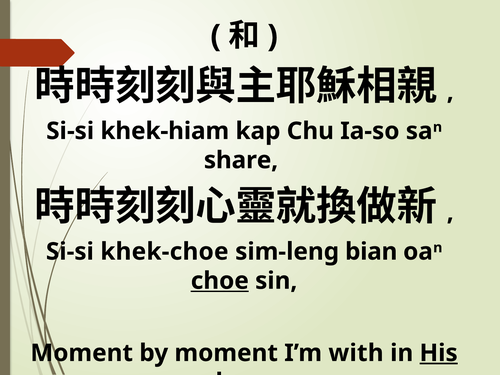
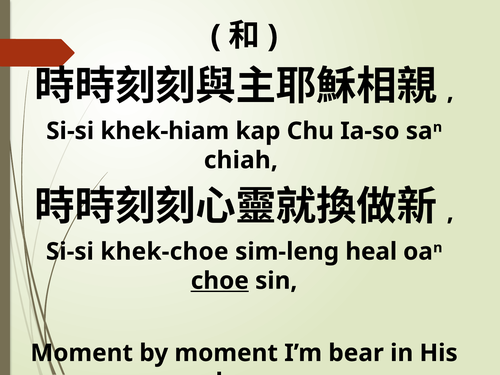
share: share -> chiah
bian: bian -> heal
with: with -> bear
His underline: present -> none
